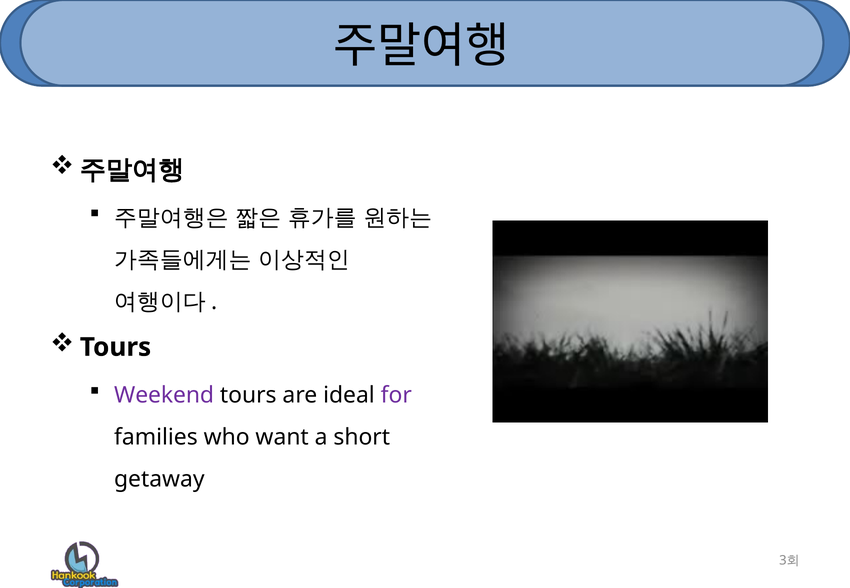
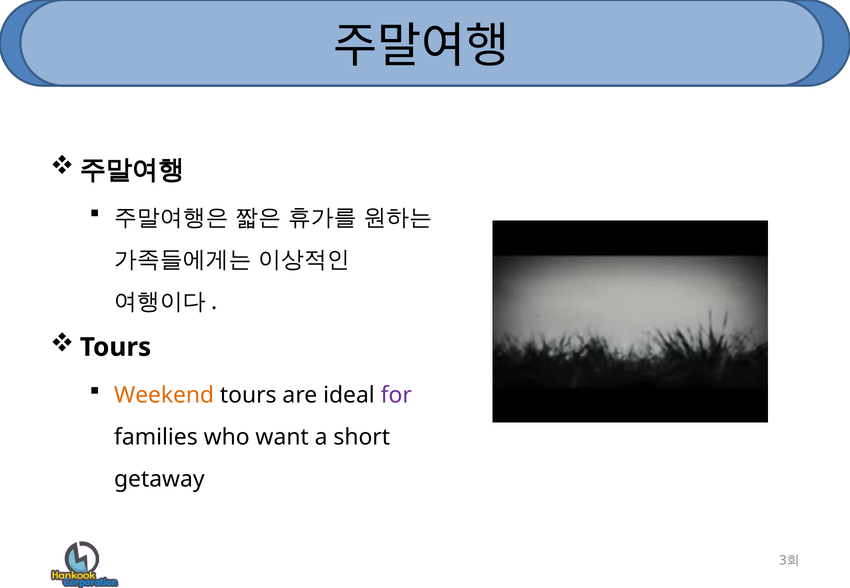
Weekend colour: purple -> orange
